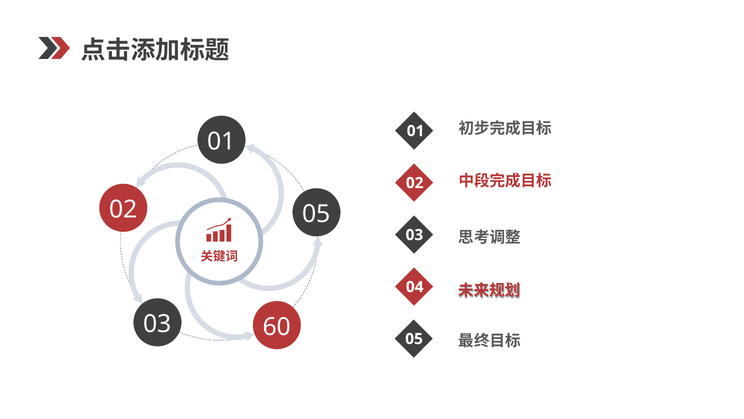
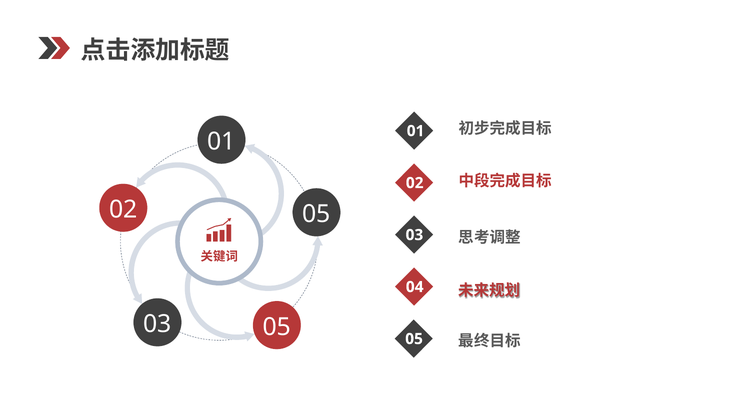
03 60: 60 -> 05
